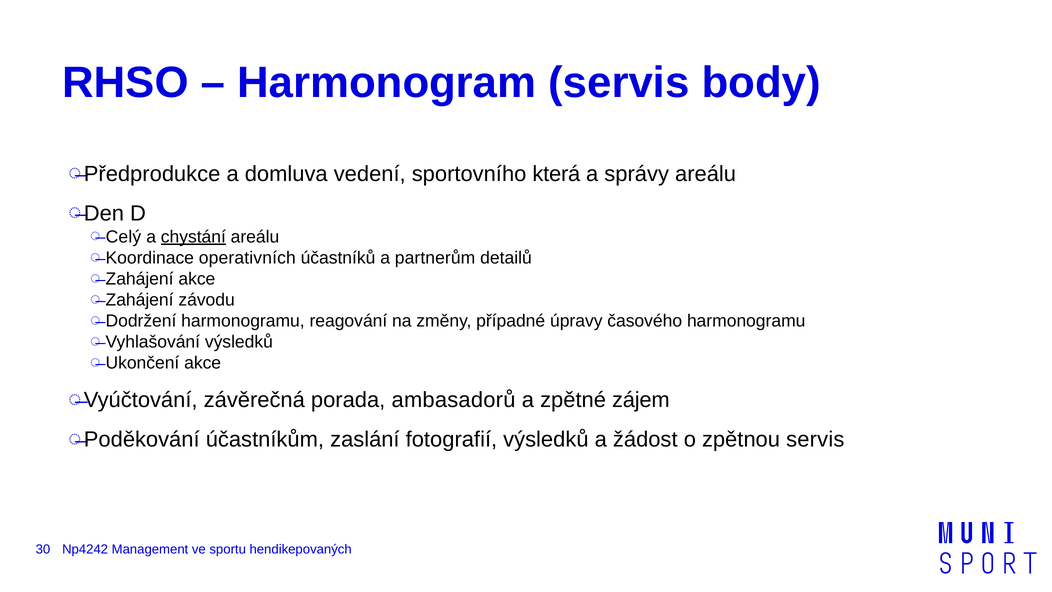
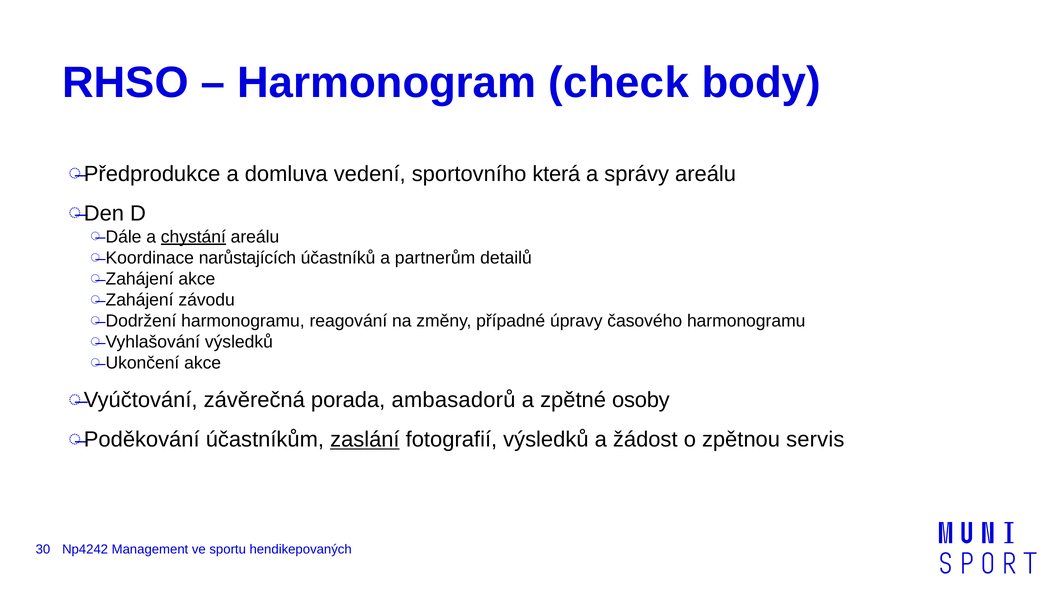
Harmonogram servis: servis -> check
Celý: Celý -> Dále
operativních: operativních -> narůstajících
zájem: zájem -> osoby
zaslání underline: none -> present
